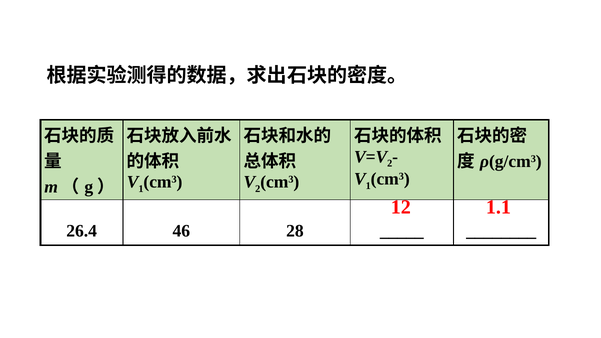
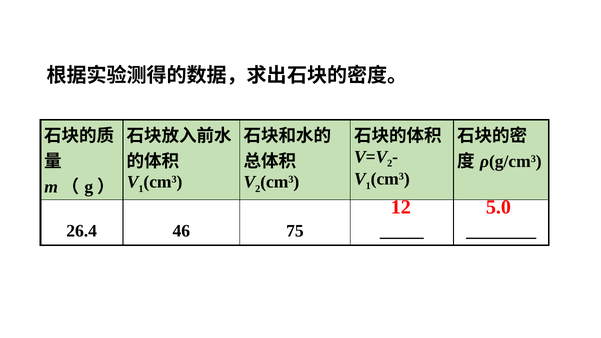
1.1: 1.1 -> 5.0
28: 28 -> 75
